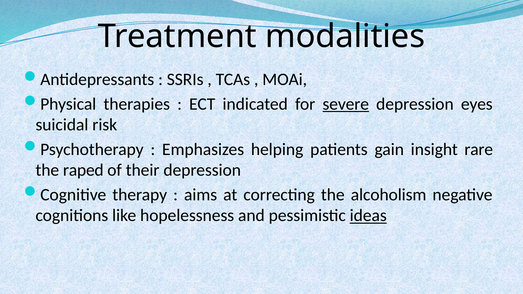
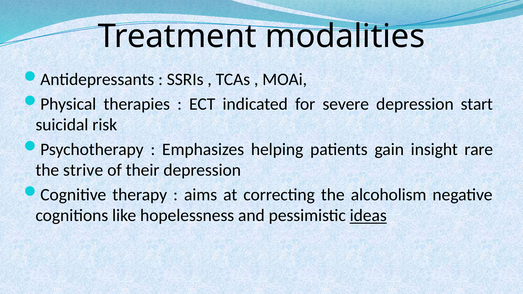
severe underline: present -> none
eyes: eyes -> start
raped: raped -> strive
